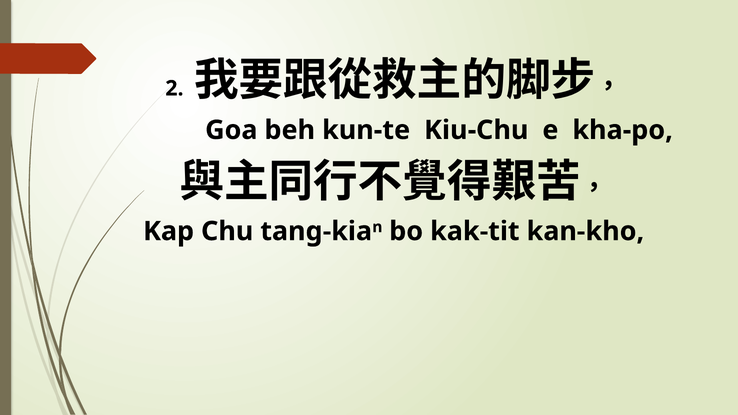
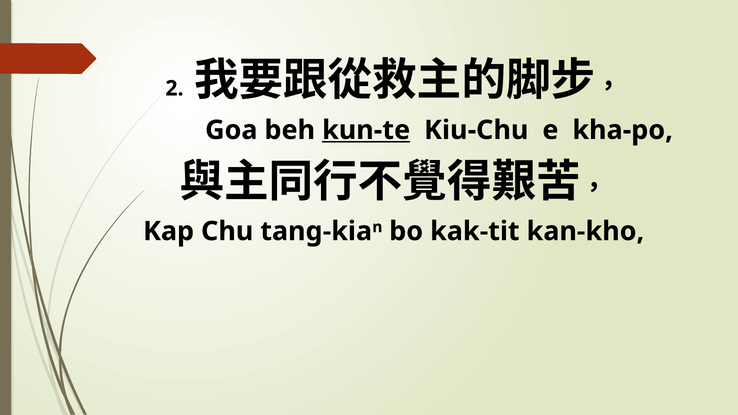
kun-te underline: none -> present
